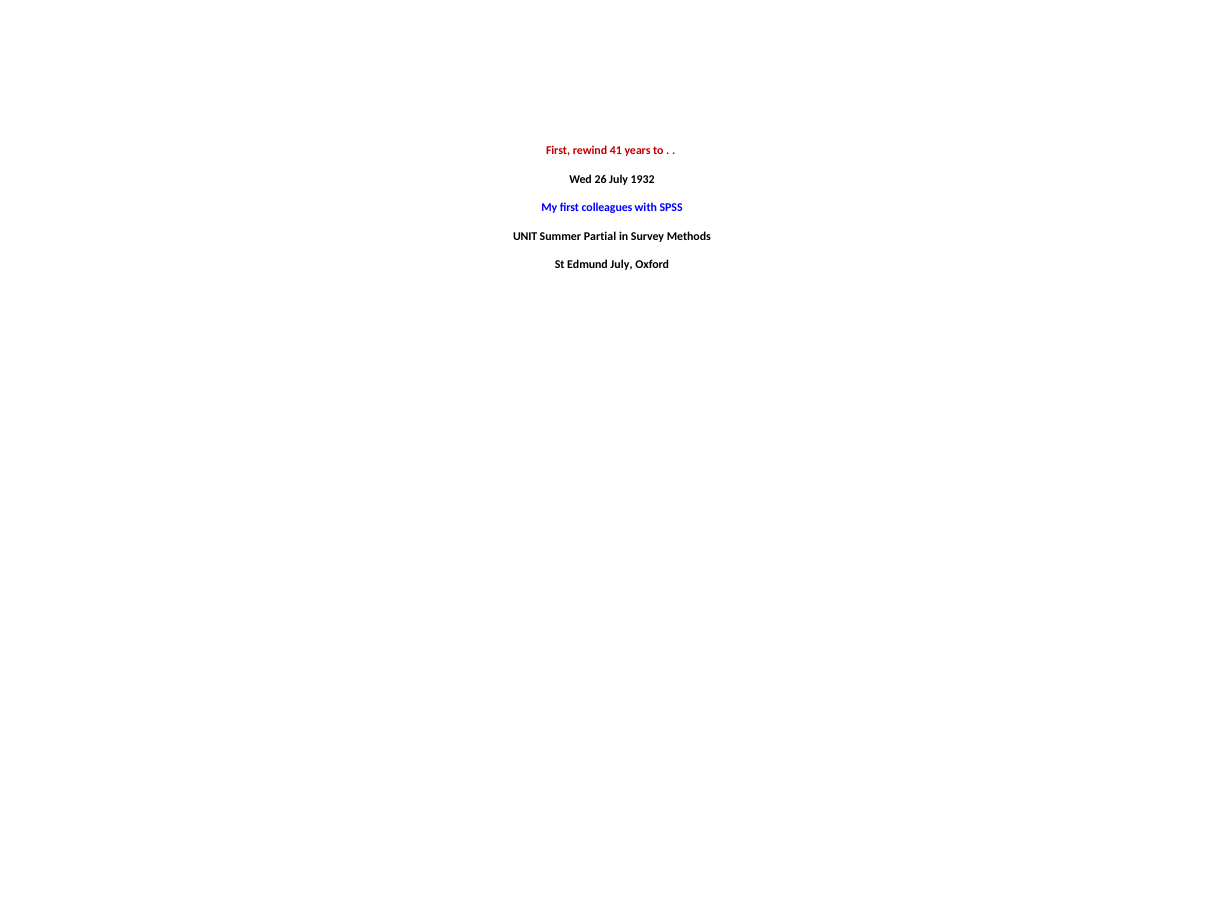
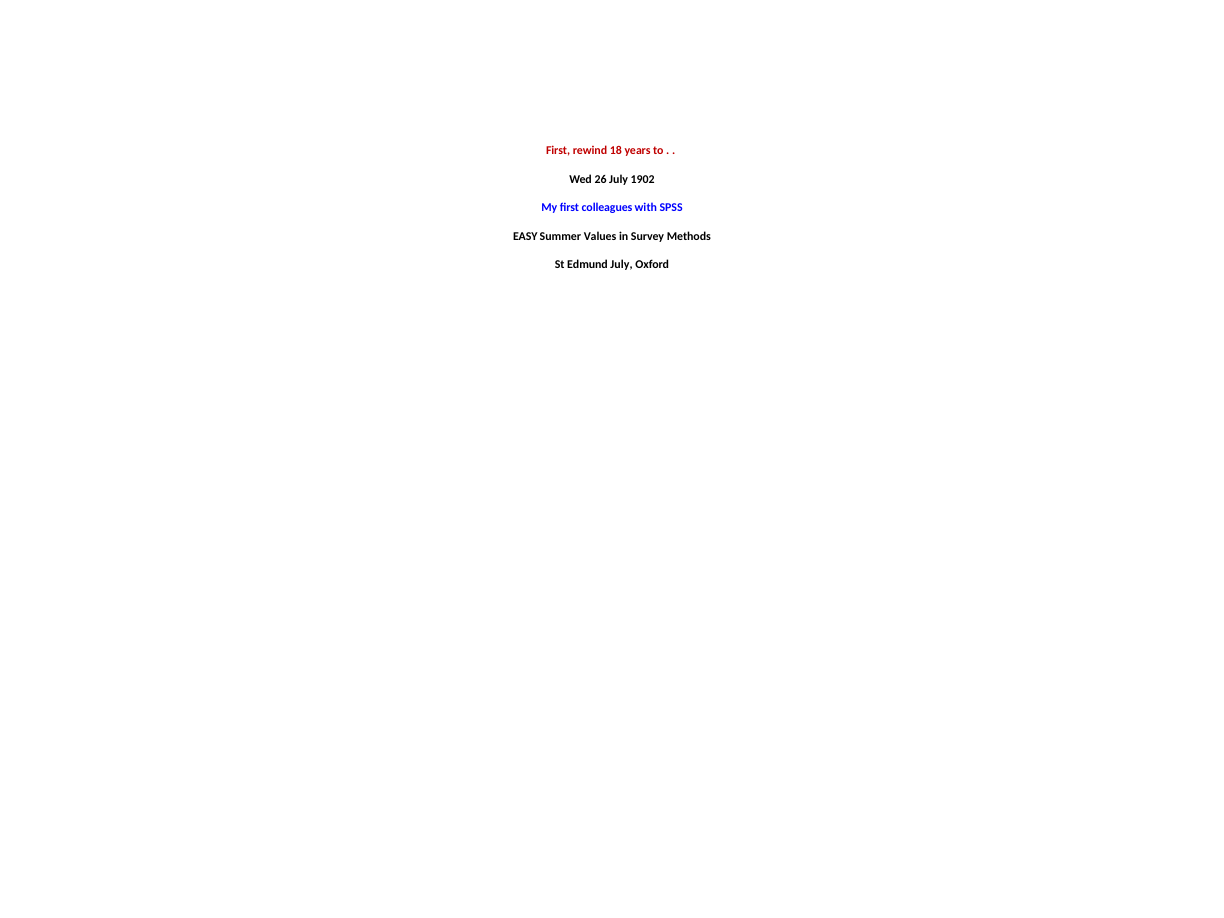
41: 41 -> 18
1932: 1932 -> 1902
UNIT: UNIT -> EASY
Partial: Partial -> Values
